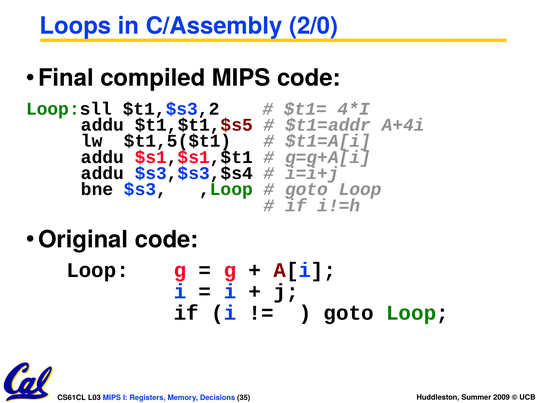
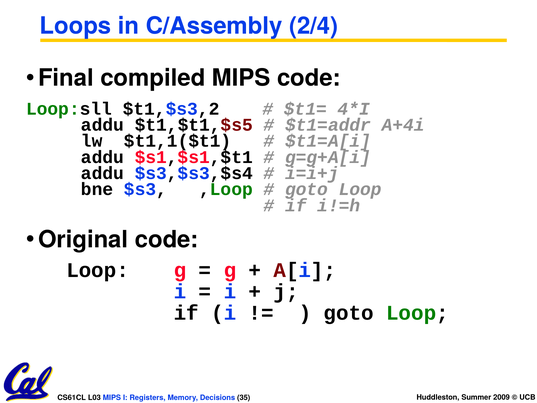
2/0: 2/0 -> 2/4
$t1,5($t1: $t1,5($t1 -> $t1,1($t1
